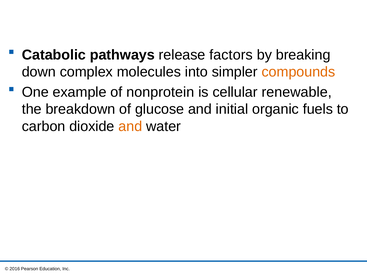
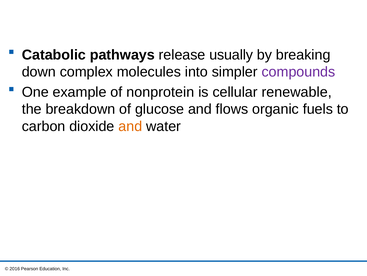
factors: factors -> usually
compounds colour: orange -> purple
initial: initial -> flows
